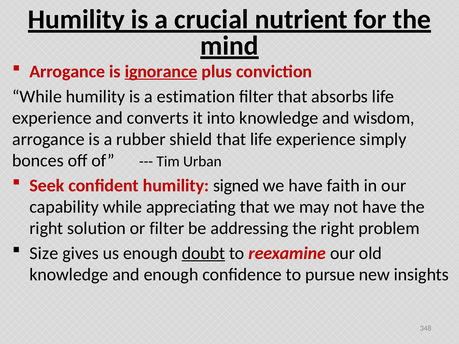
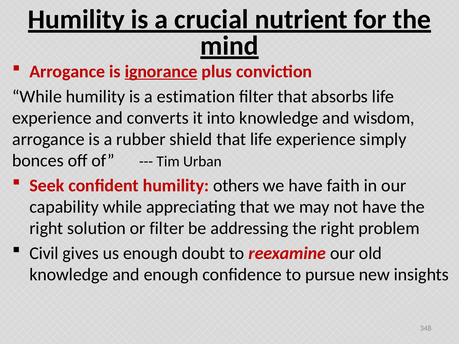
signed: signed -> others
Size: Size -> Civil
doubt underline: present -> none
